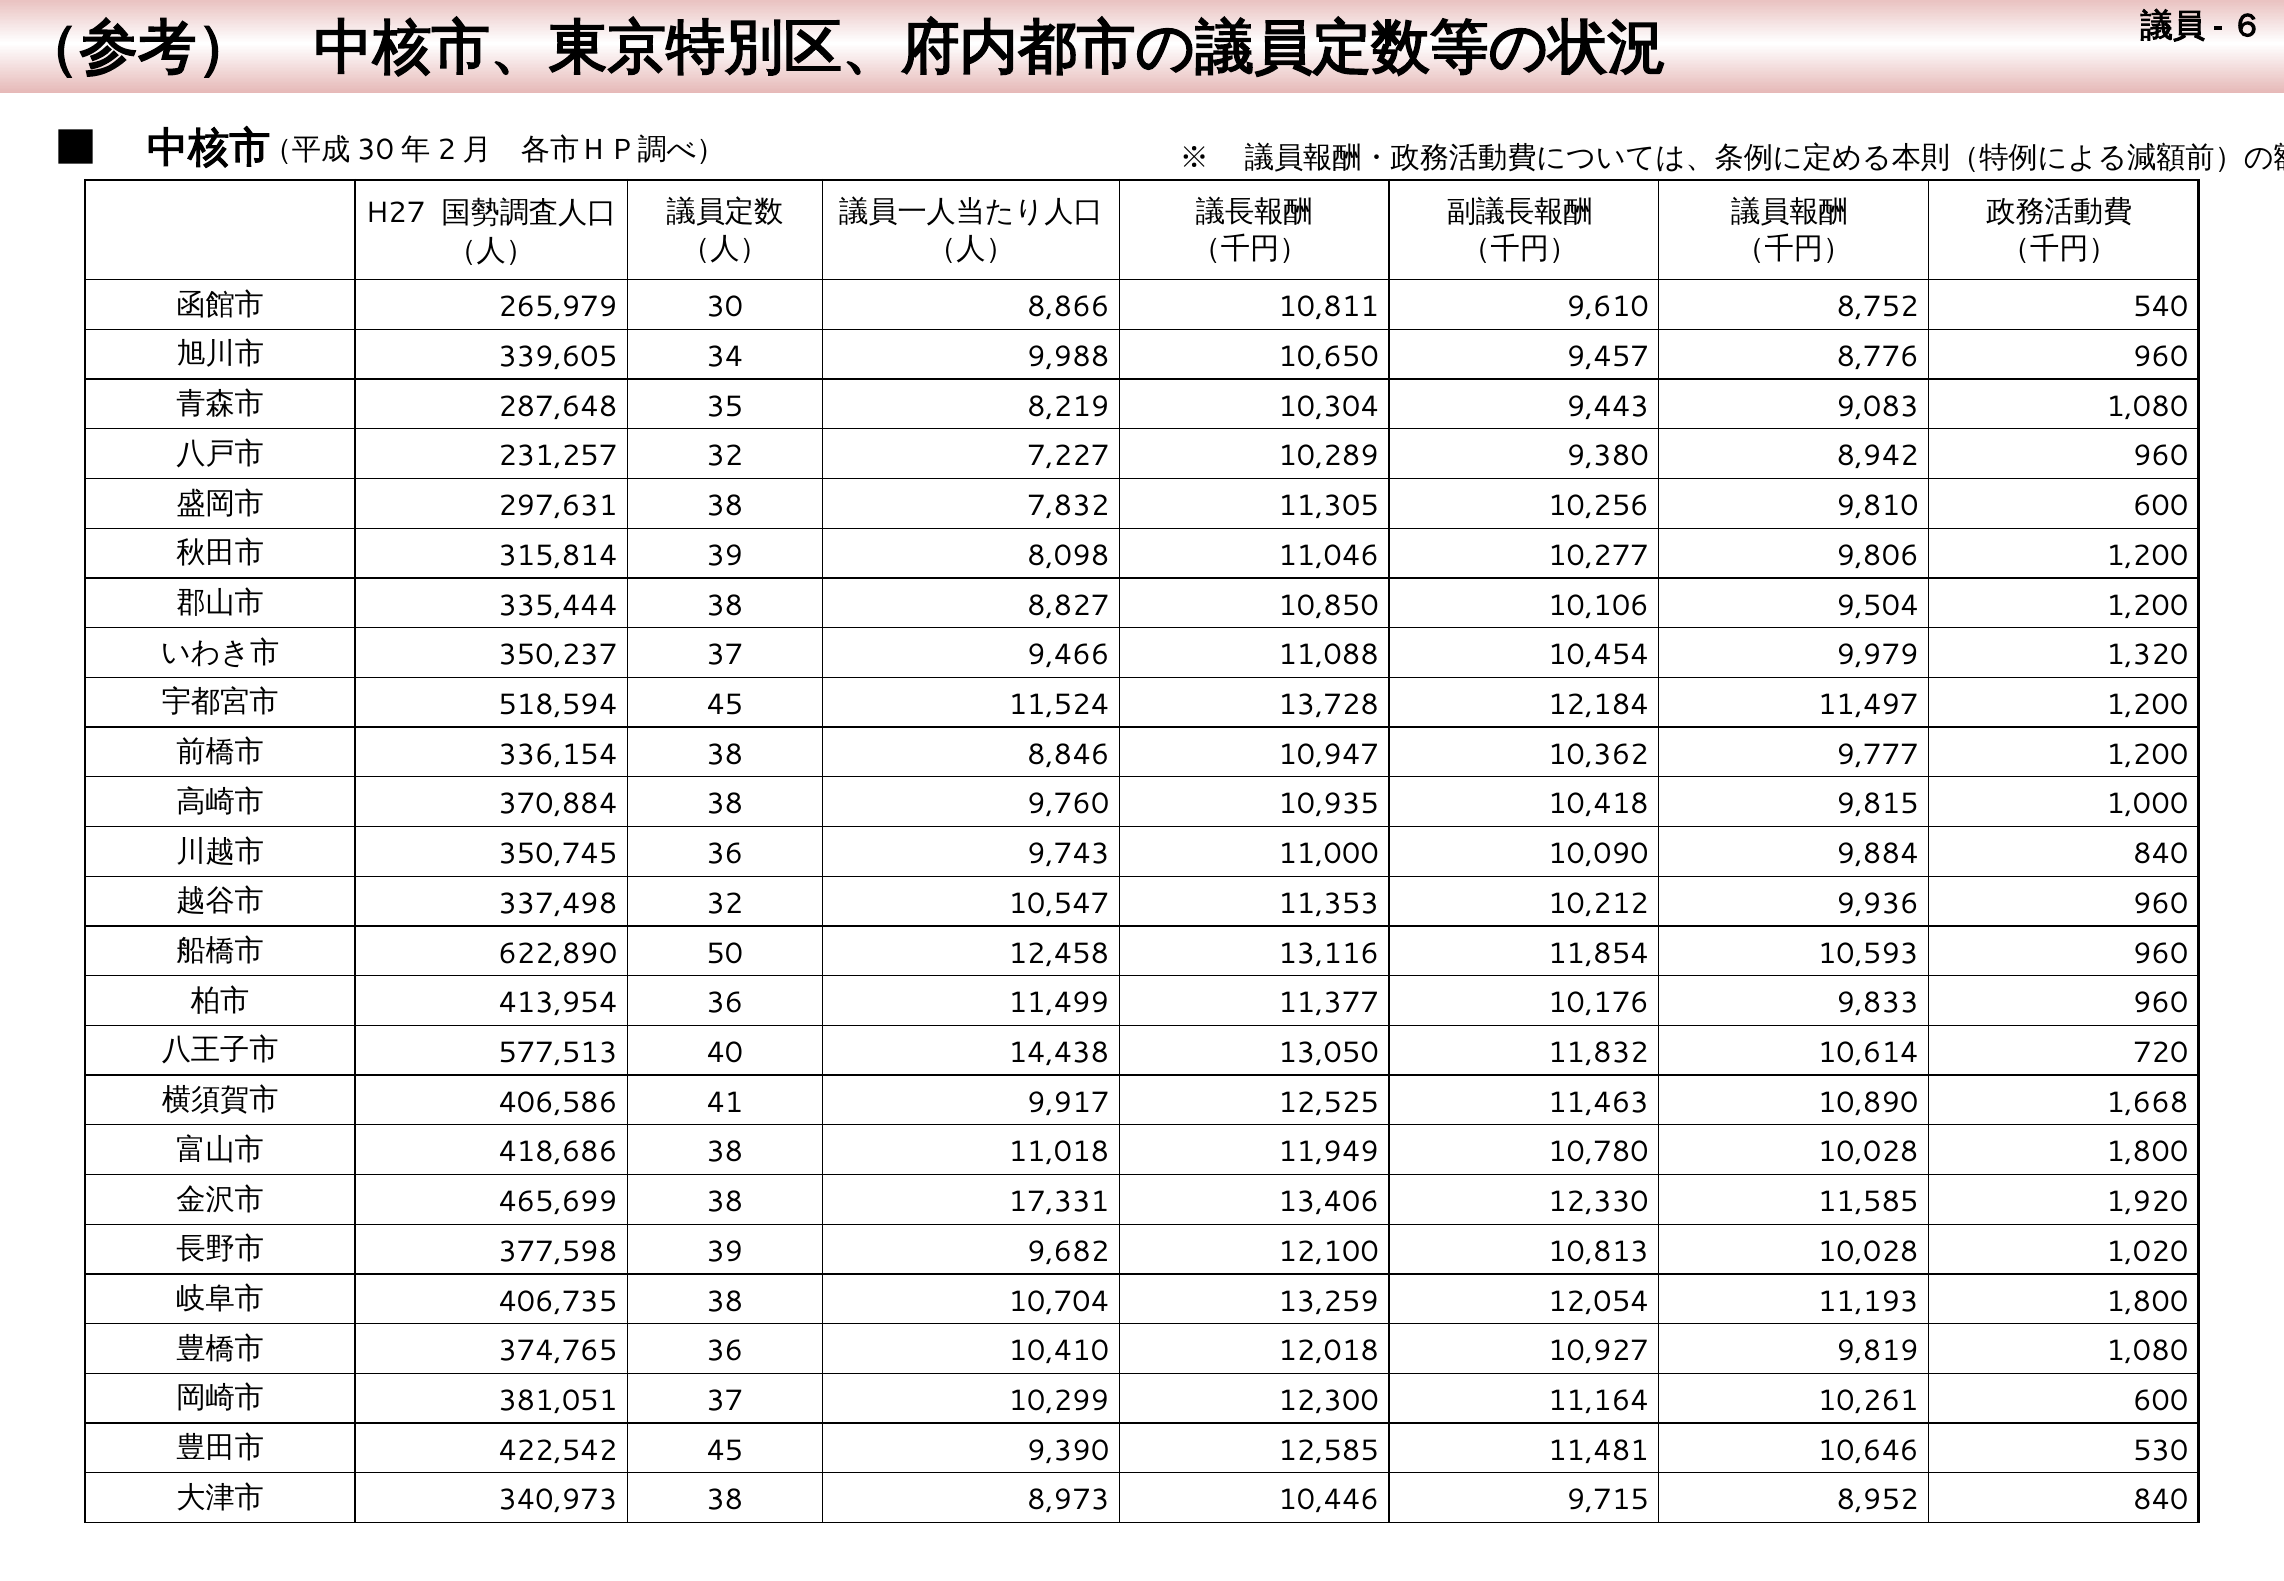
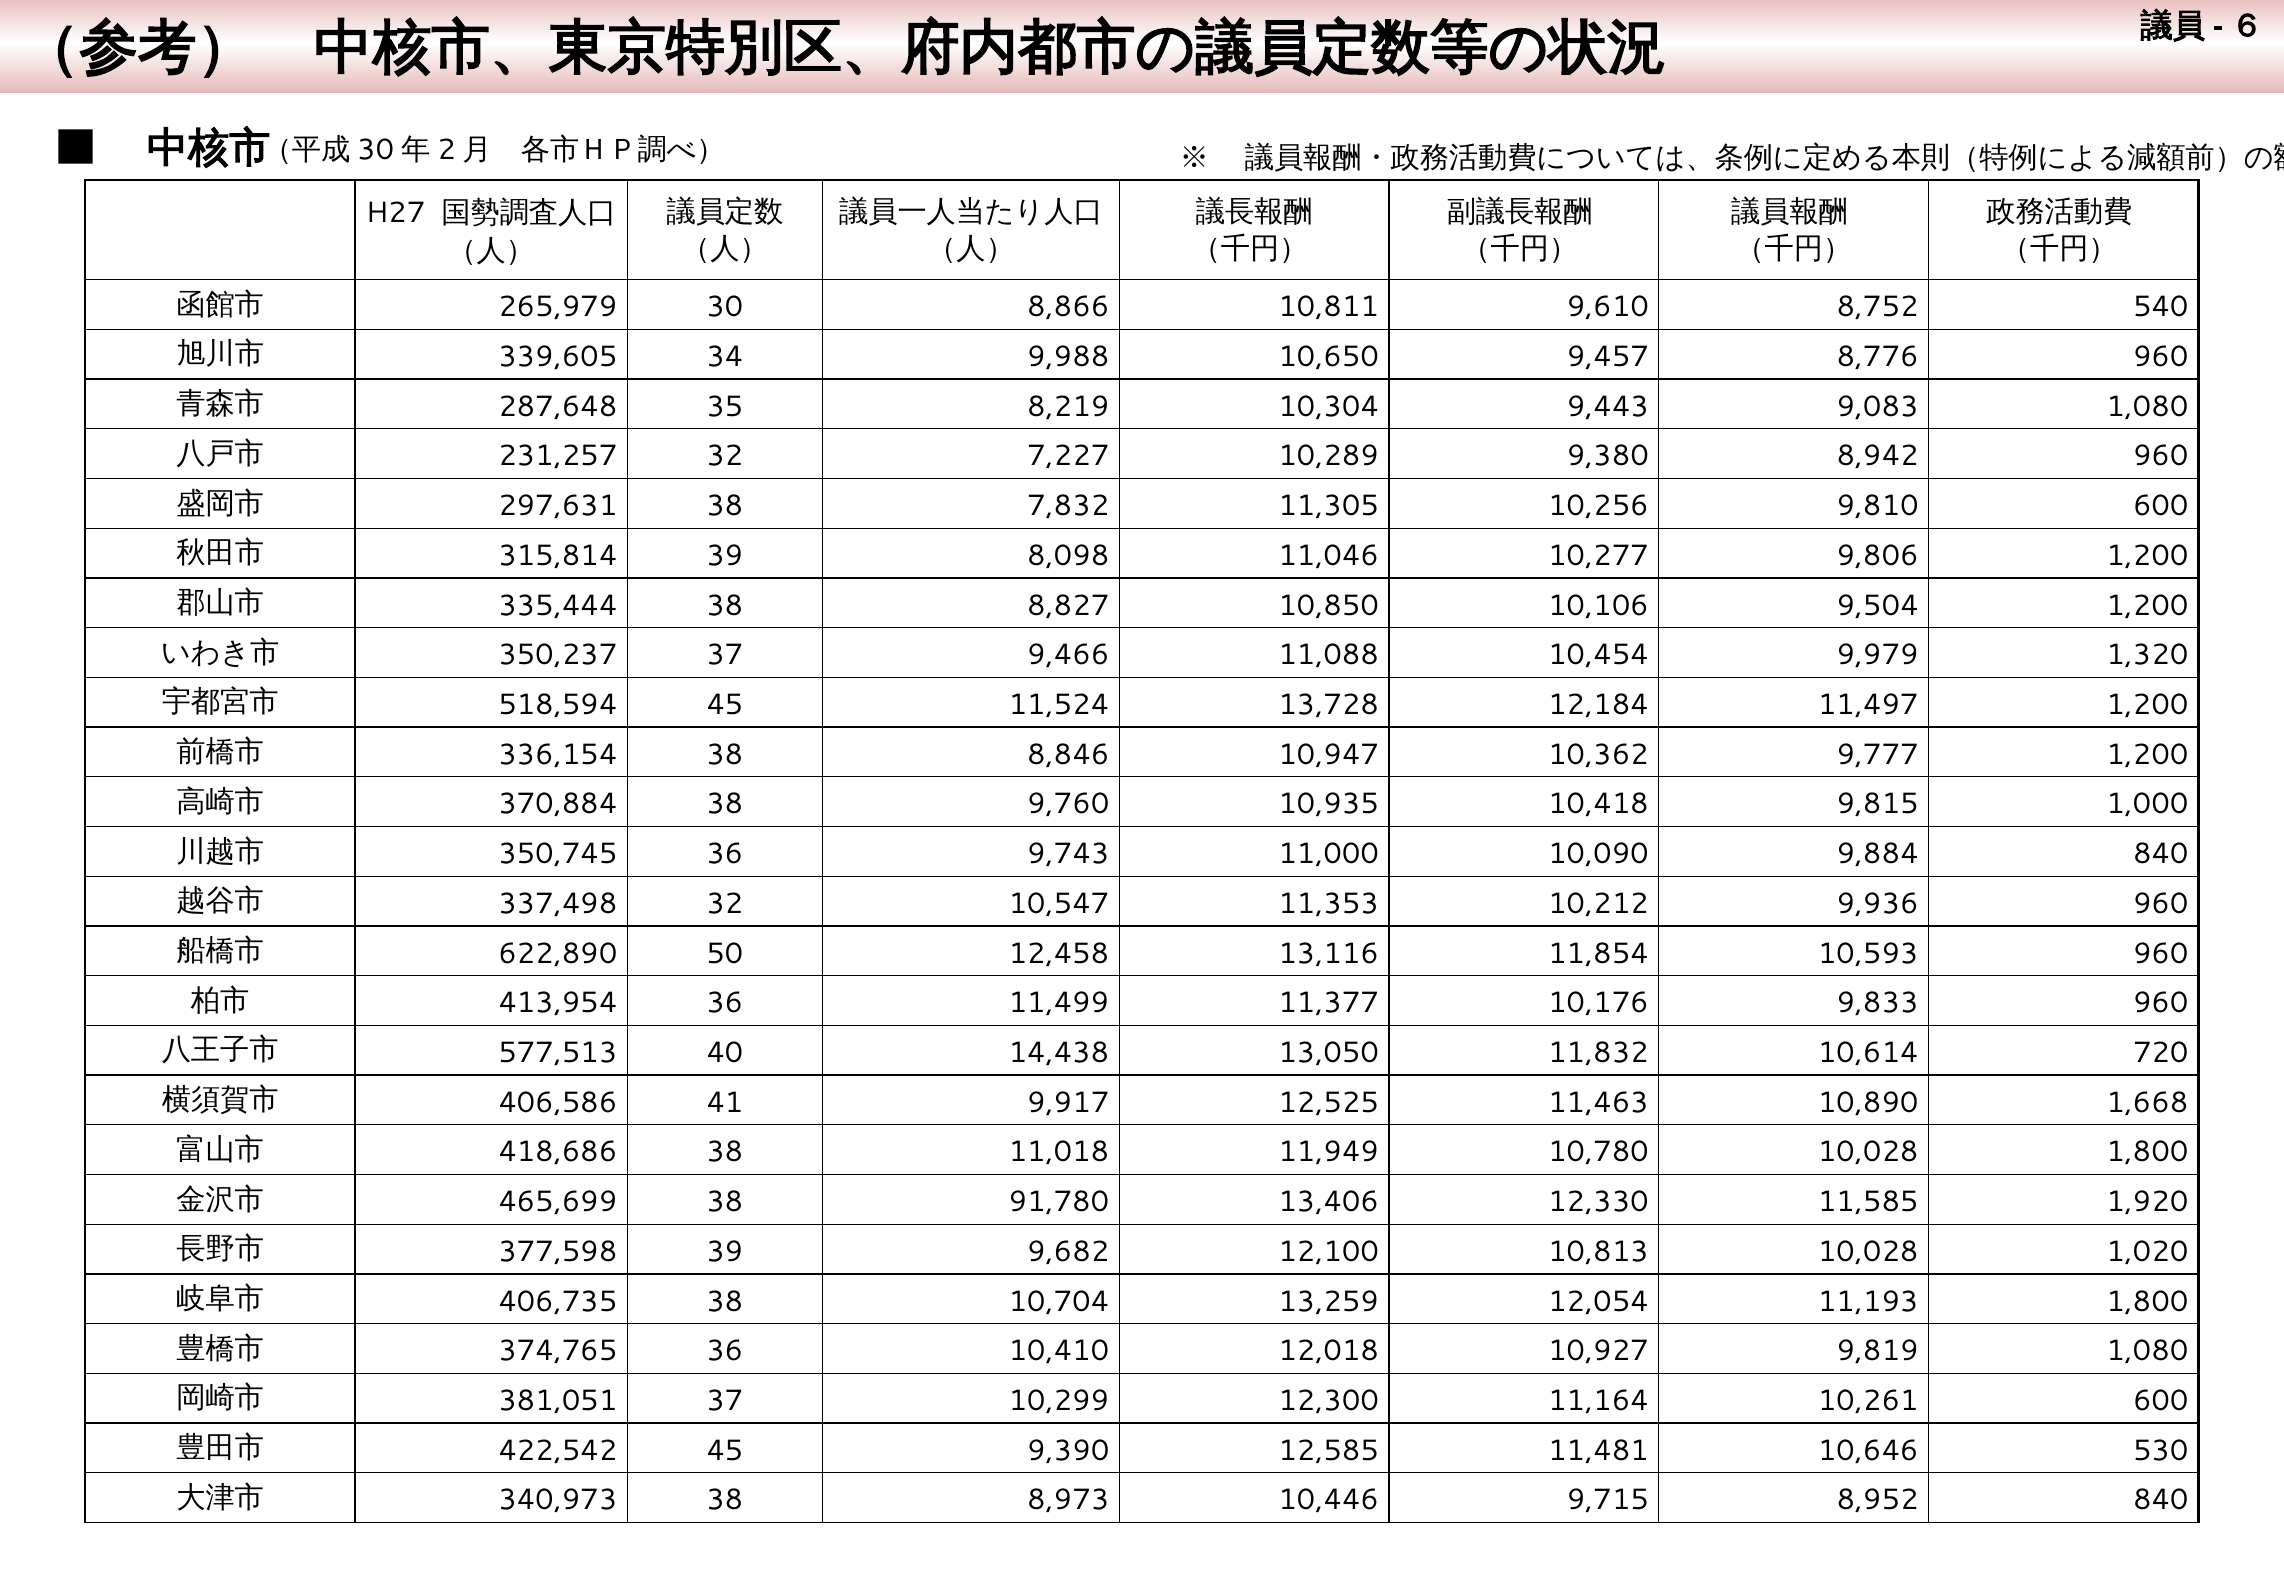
17,331: 17,331 -> 91,780
